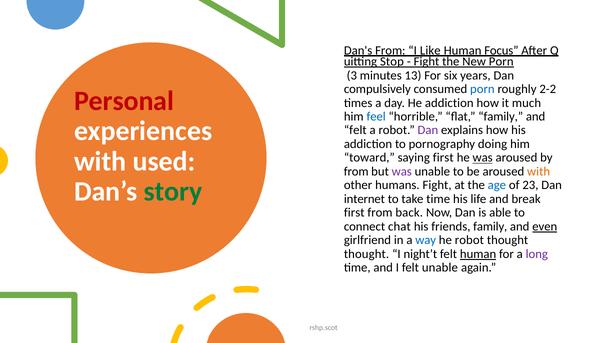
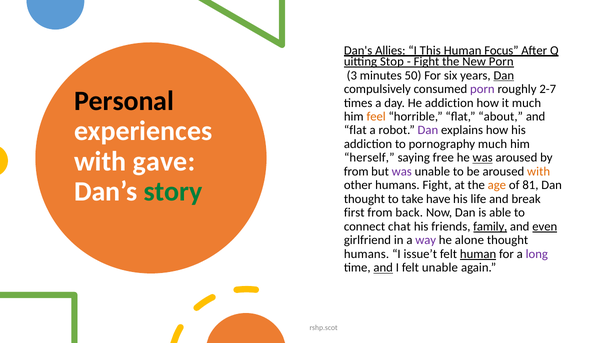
Dan's From: From -> Allies
Like: Like -> This
13: 13 -> 50
Dan at (504, 75) underline: none -> present
porn at (482, 89) colour: blue -> purple
2-2: 2-2 -> 2-7
Personal colour: red -> black
feel colour: blue -> orange
flat family: family -> about
felt at (355, 130): felt -> flat
pornography doing: doing -> much
used: used -> gave
toward: toward -> herself
saying first: first -> free
age colour: blue -> orange
23: 23 -> 81
internet at (364, 199): internet -> thought
take time: time -> have
family at (490, 227) underline: none -> present
way colour: blue -> purple
he robot: robot -> alone
thought at (366, 254): thought -> humans
night’t: night’t -> issue’t
and at (383, 268) underline: none -> present
